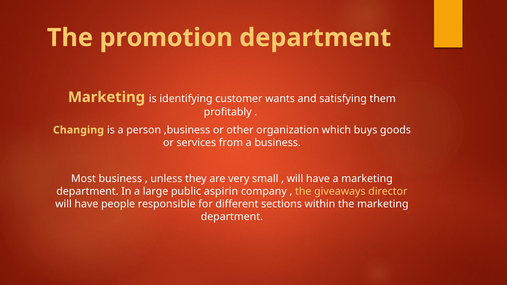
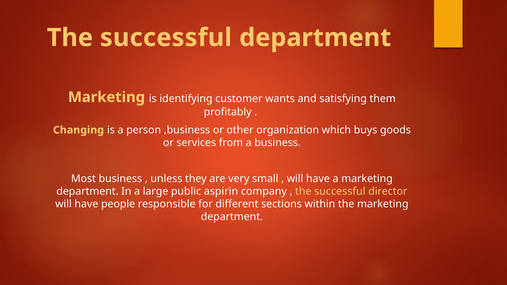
promotion at (166, 38): promotion -> successful
giveaways at (340, 191): giveaways -> successful
